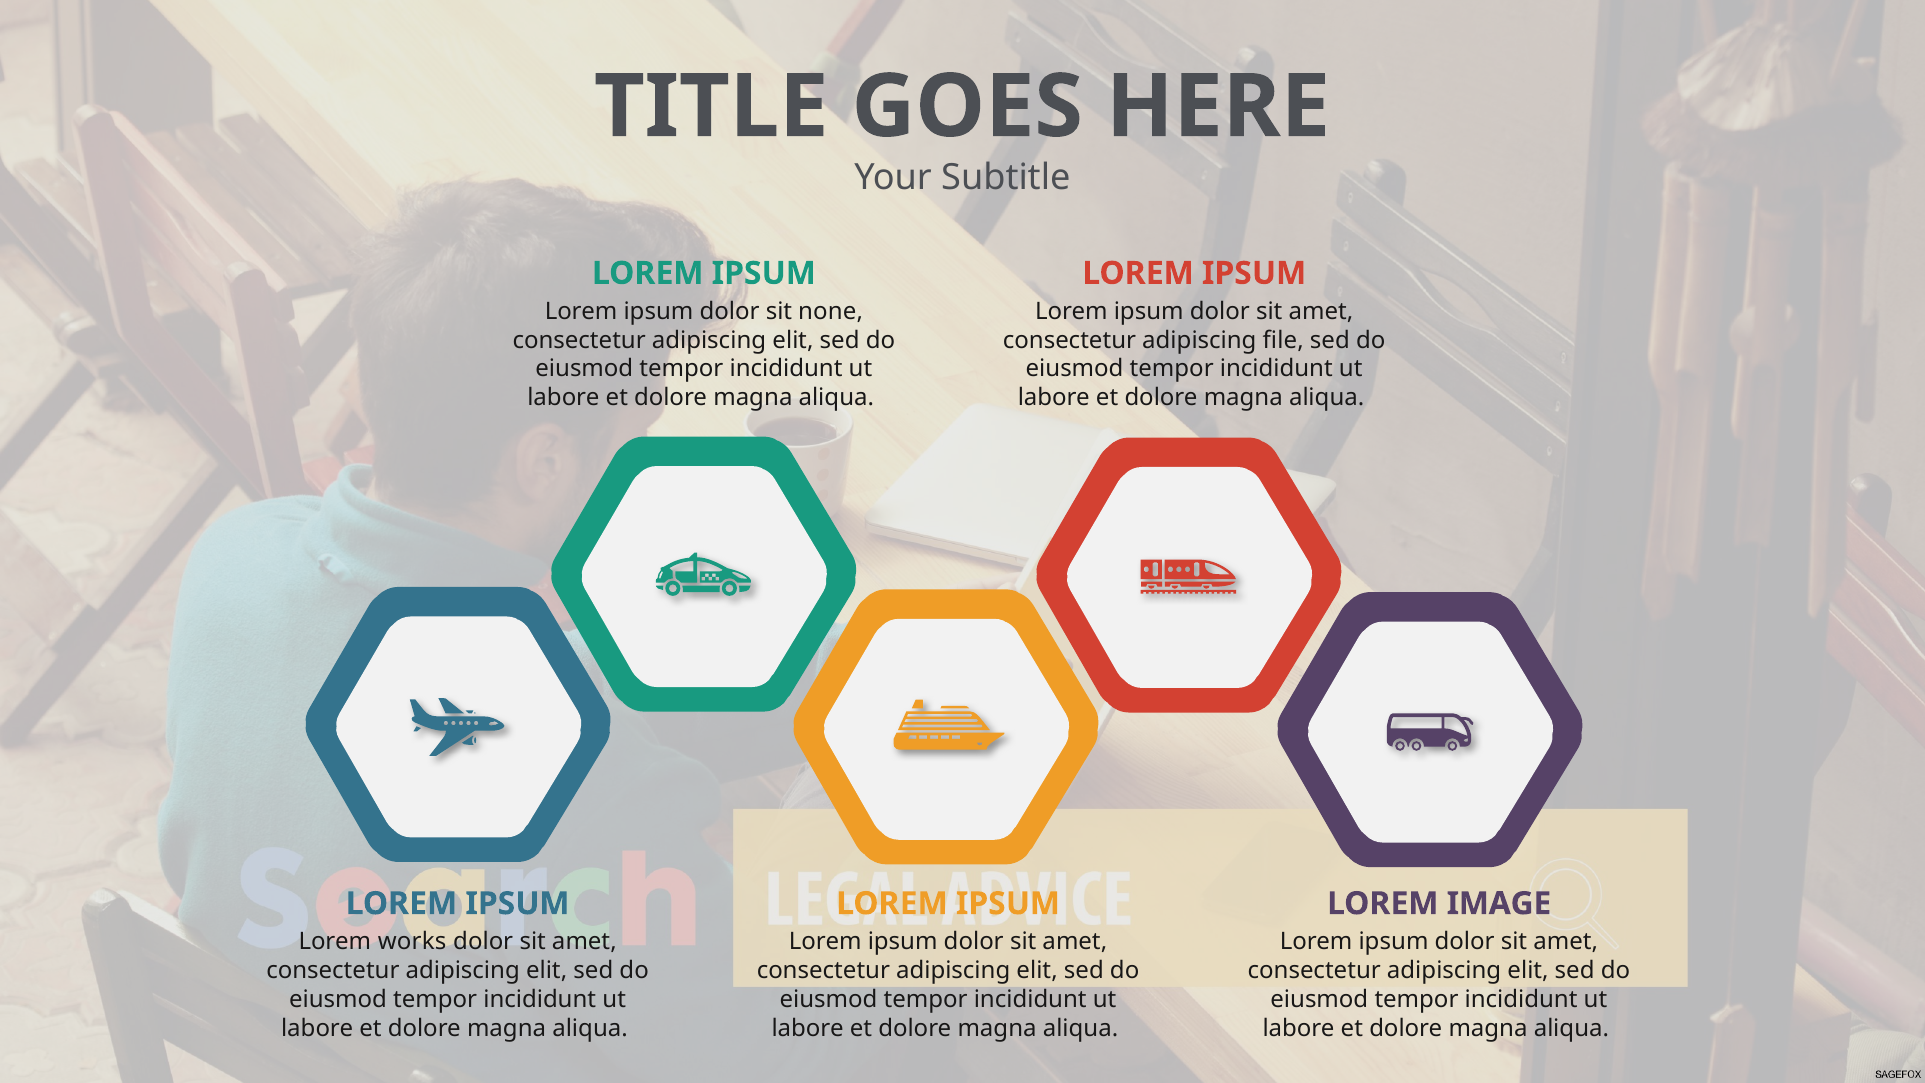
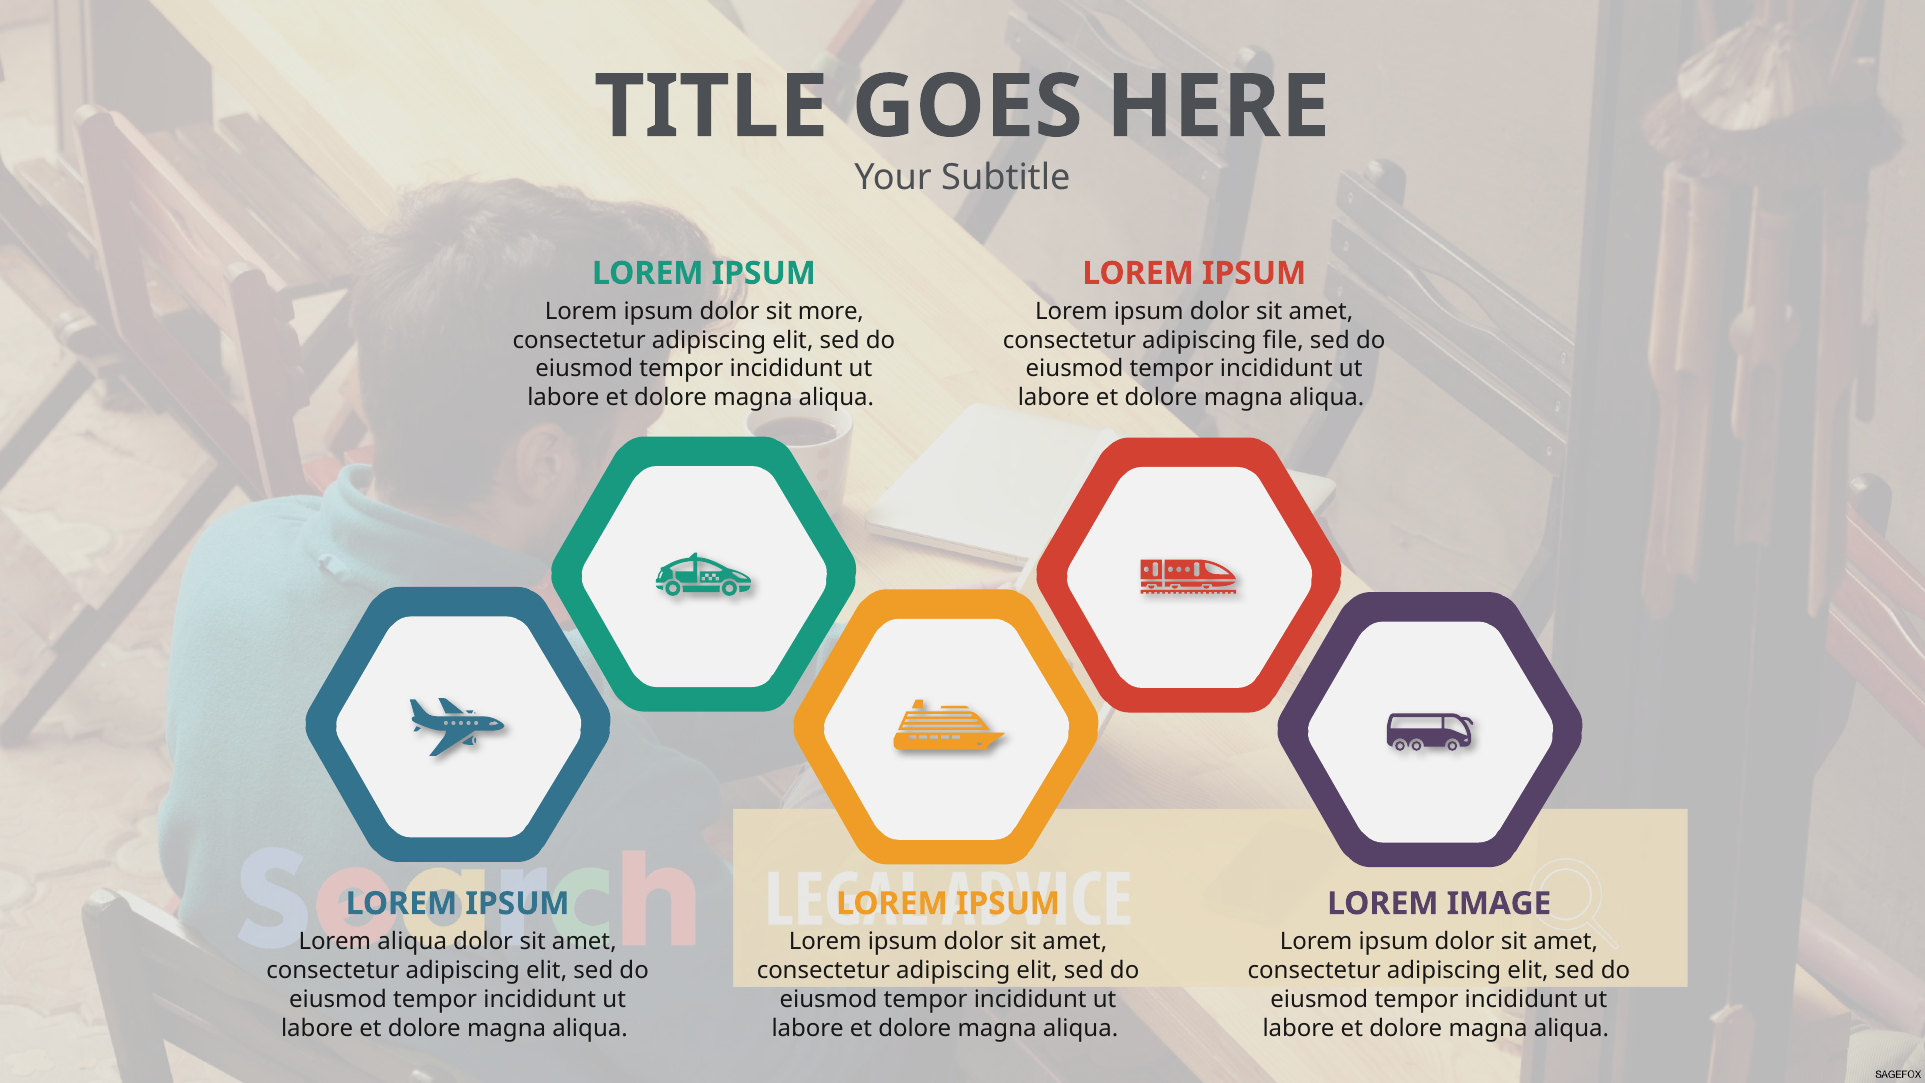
none: none -> more
Lorem works: works -> aliqua
